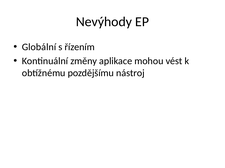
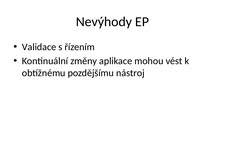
Globální: Globální -> Validace
